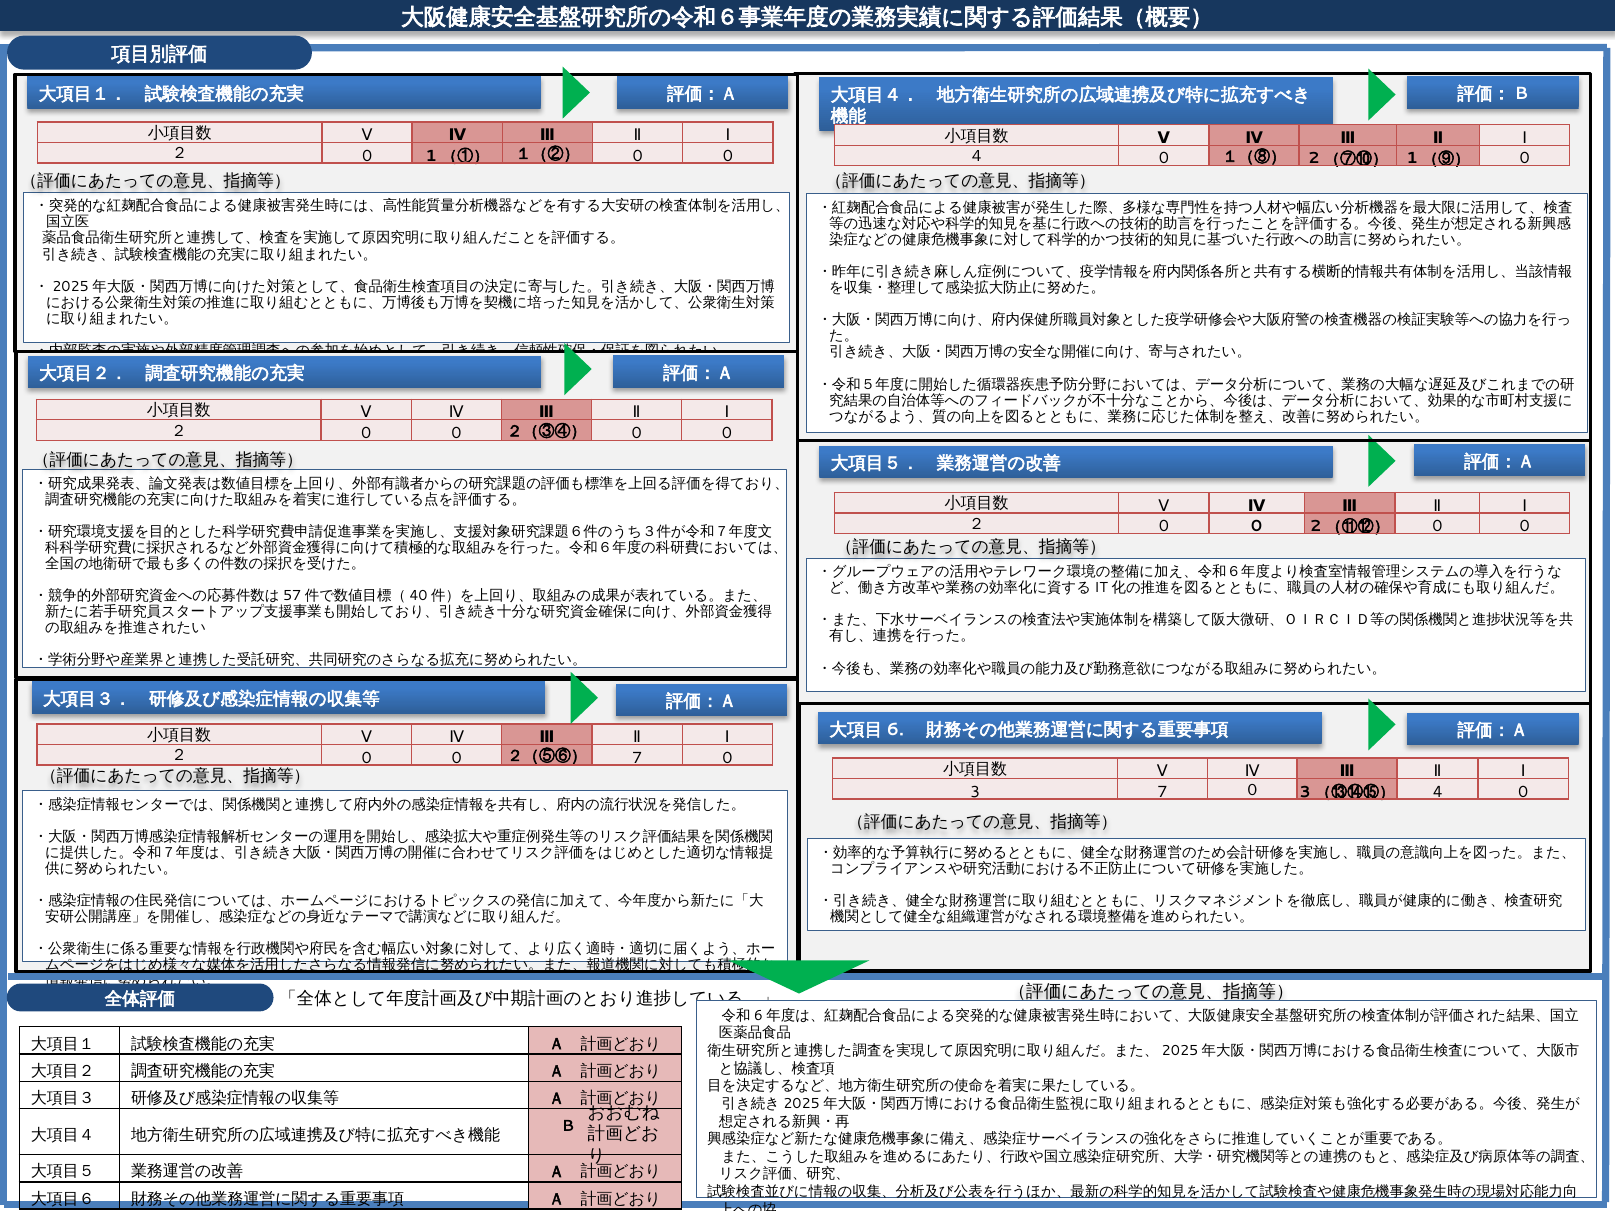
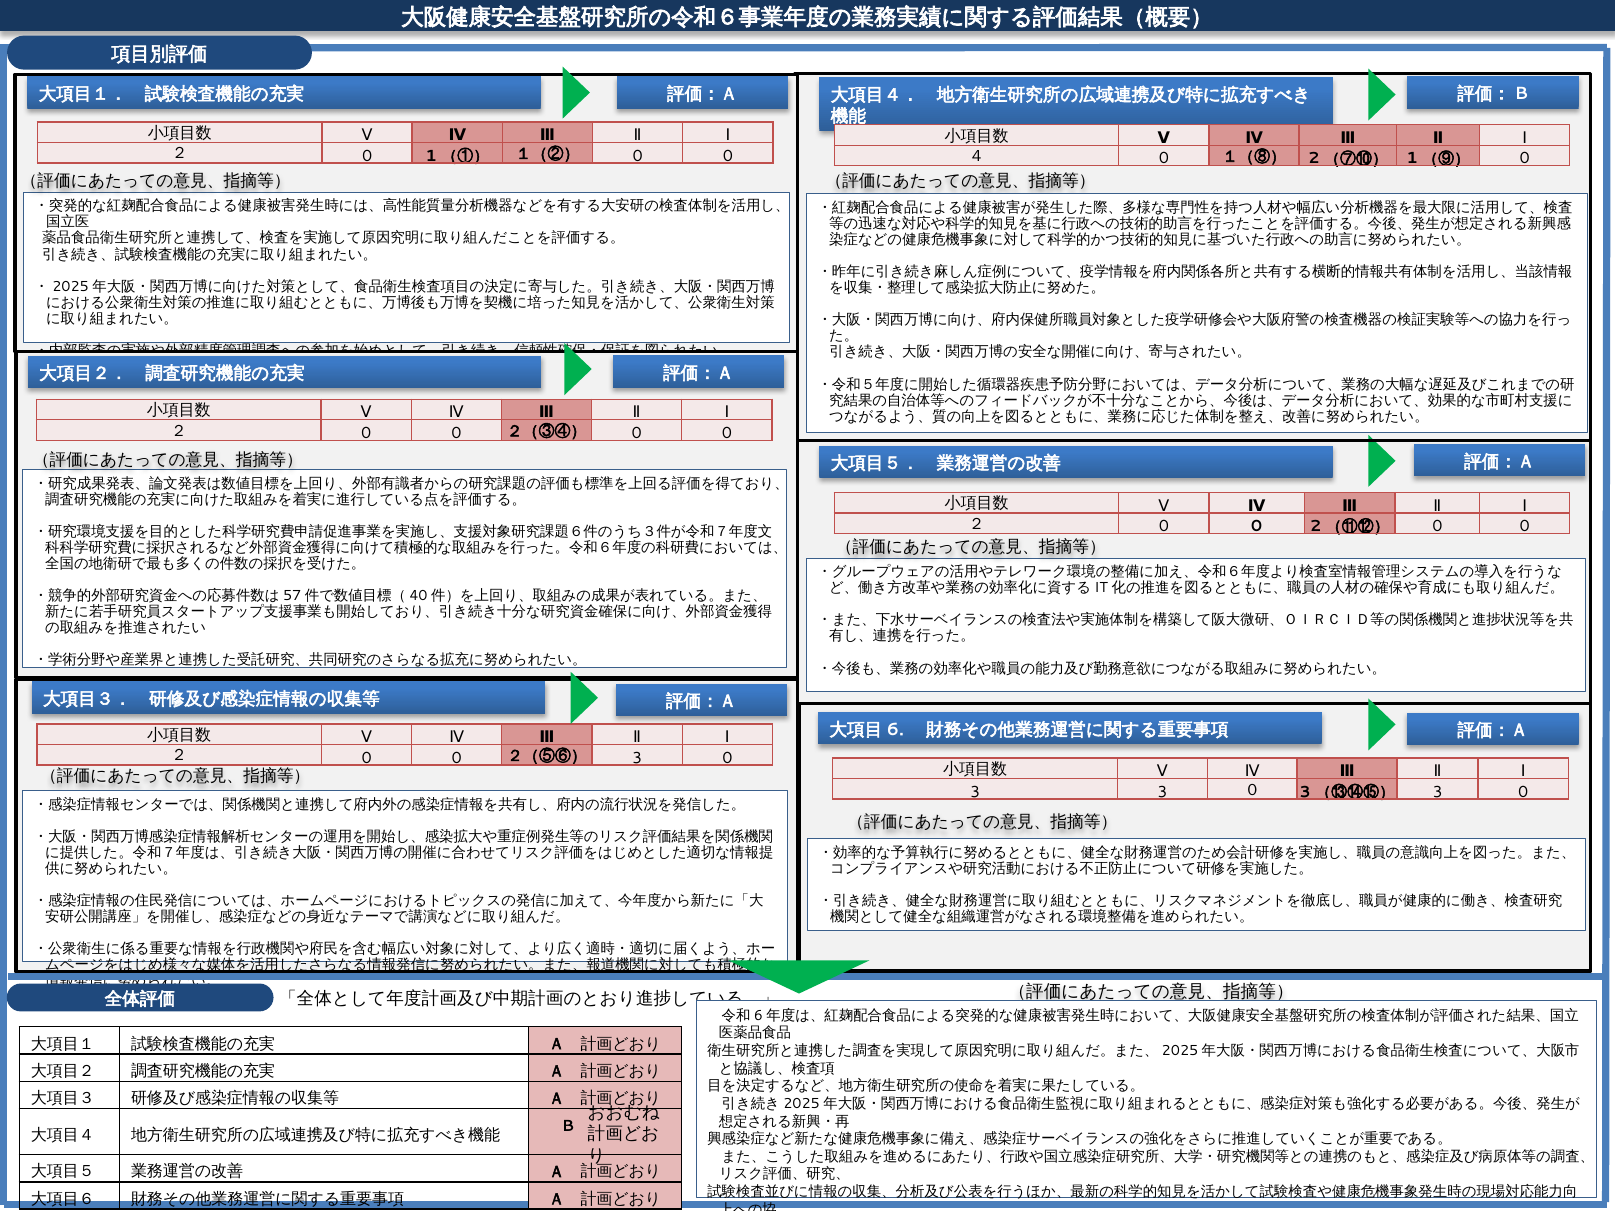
２（⑤⑥） 7: 7 -> 3
3 7: 7 -> 3
4 at (1438, 792): 4 -> 3
